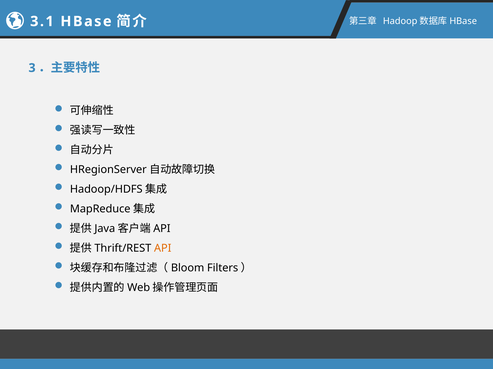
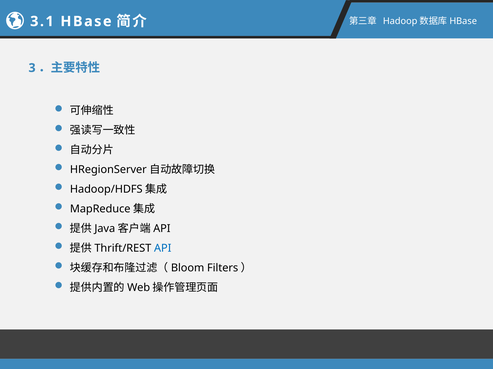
API colour: orange -> blue
